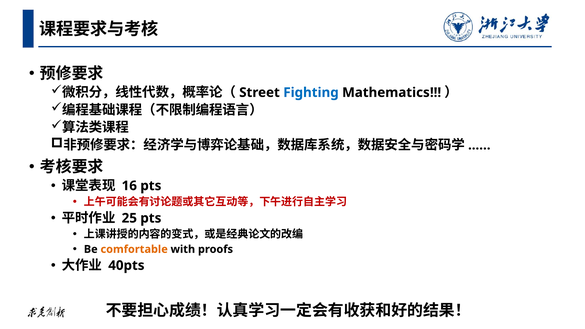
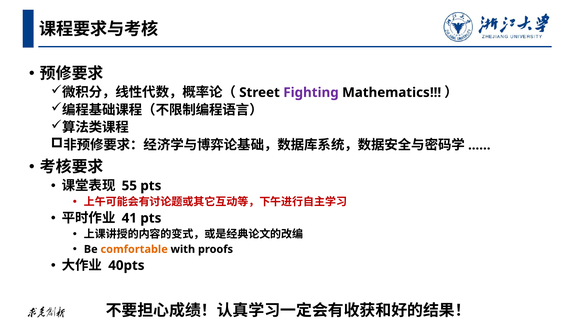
Fighting colour: blue -> purple
16: 16 -> 55
25: 25 -> 41
